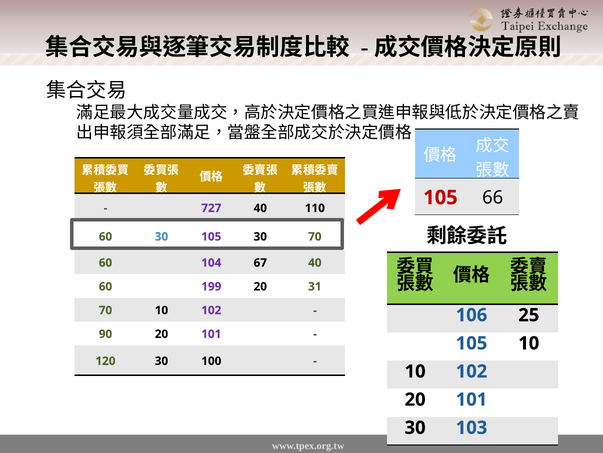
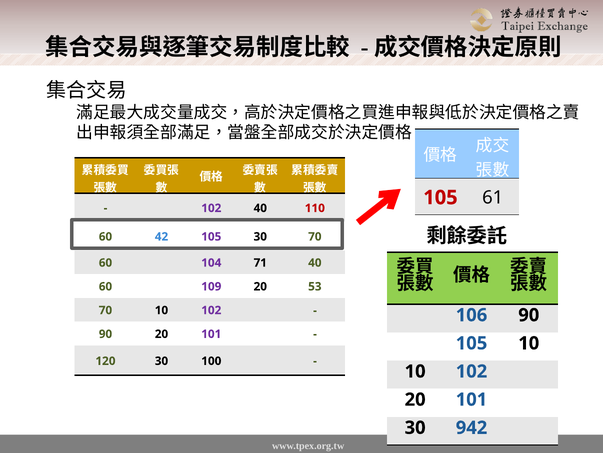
66: 66 -> 61
727 at (211, 208): 727 -> 102
110 colour: black -> red
60 30: 30 -> 42
67: 67 -> 71
199: 199 -> 109
31: 31 -> 53
106 25: 25 -> 90
103: 103 -> 942
